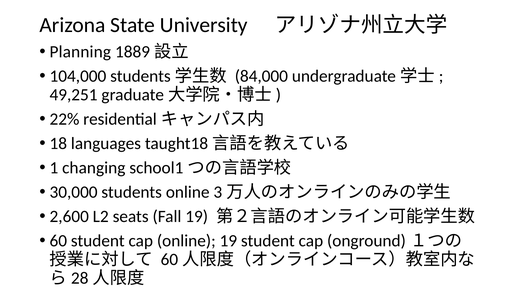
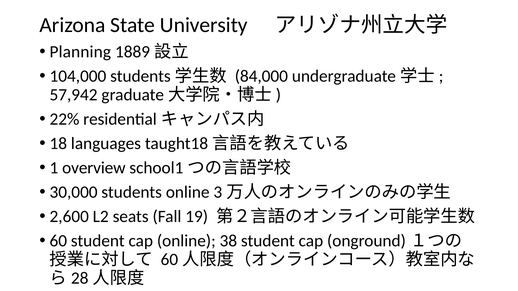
49,251: 49,251 -> 57,942
changing: changing -> overview
online 19: 19 -> 38
